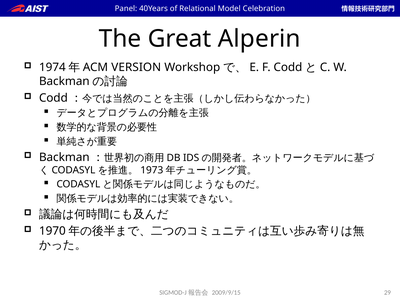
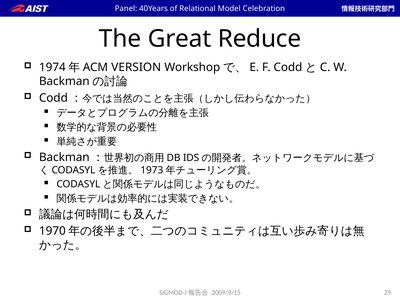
Alperin: Alperin -> Reduce
